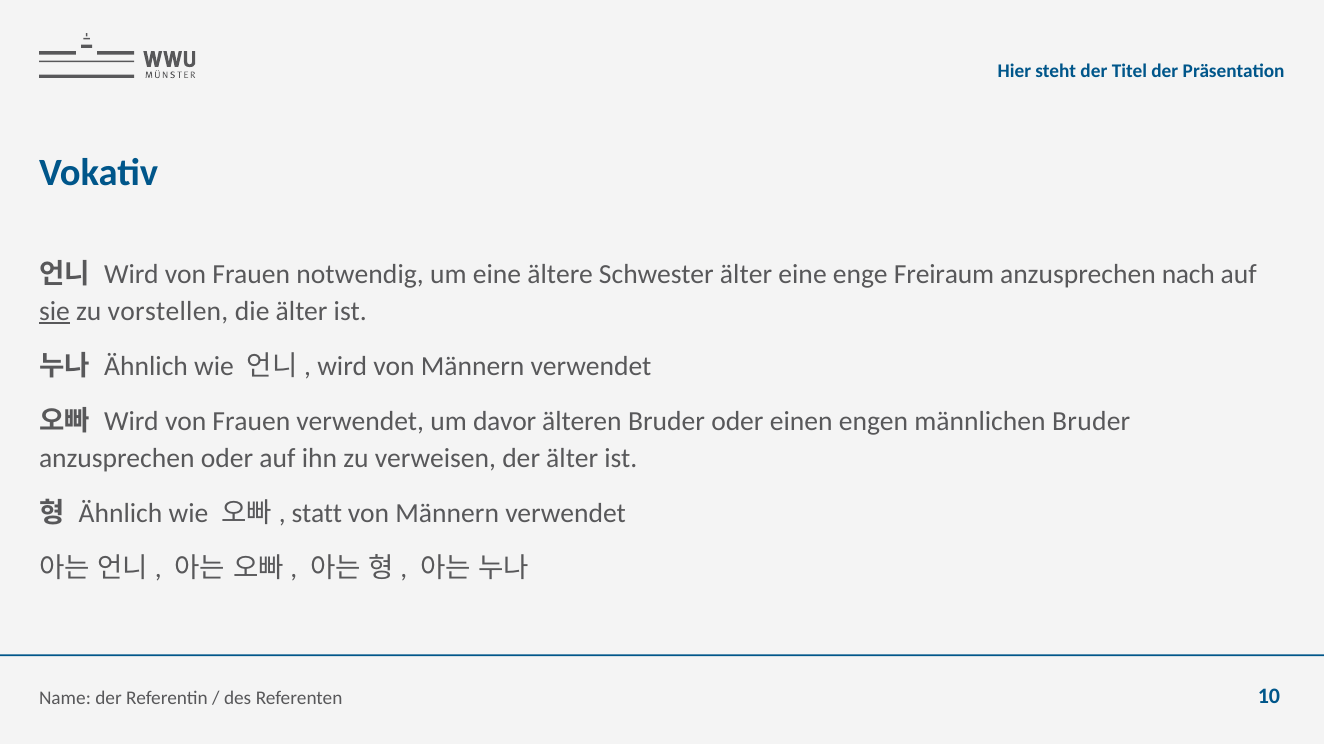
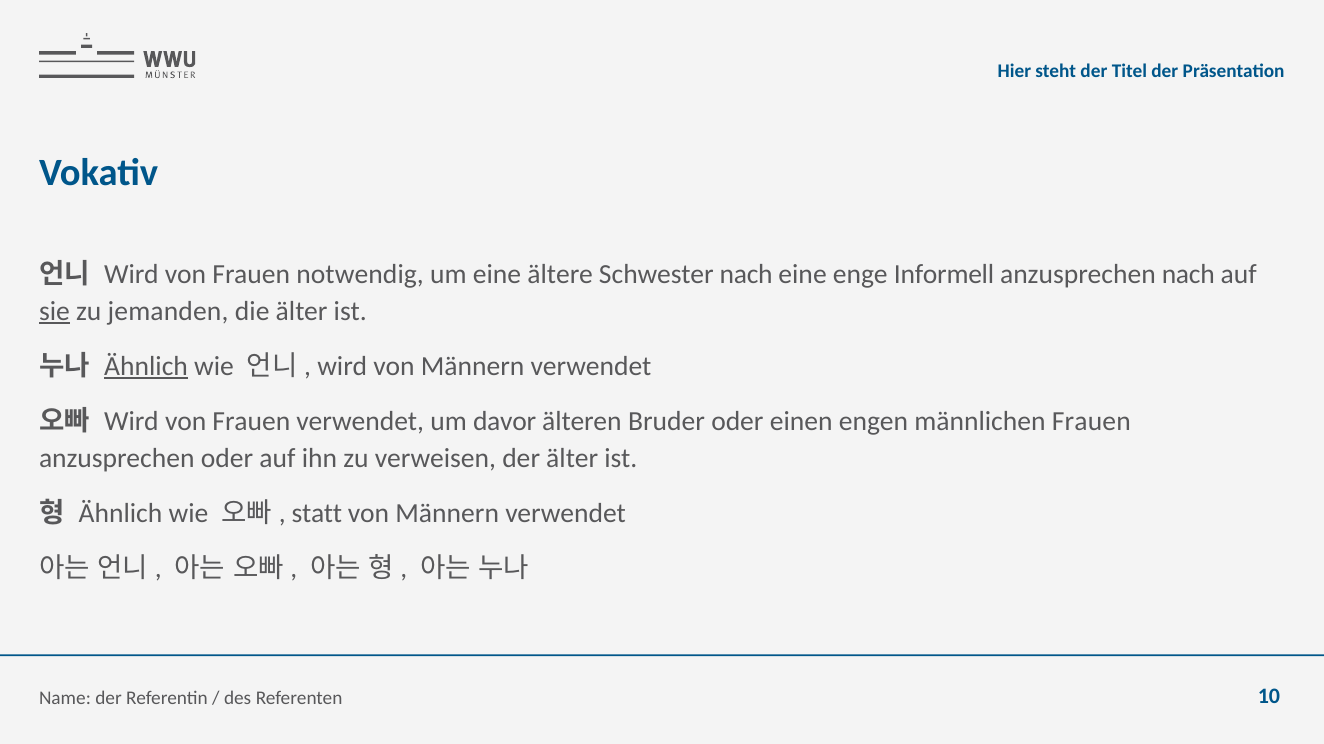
Schwester älter: älter -> nach
Freiraum: Freiraum -> Informell
vorstellen: vorstellen -> jemanden
Ähnlich at (146, 366) underline: none -> present
männlichen Bruder: Bruder -> Frauen
